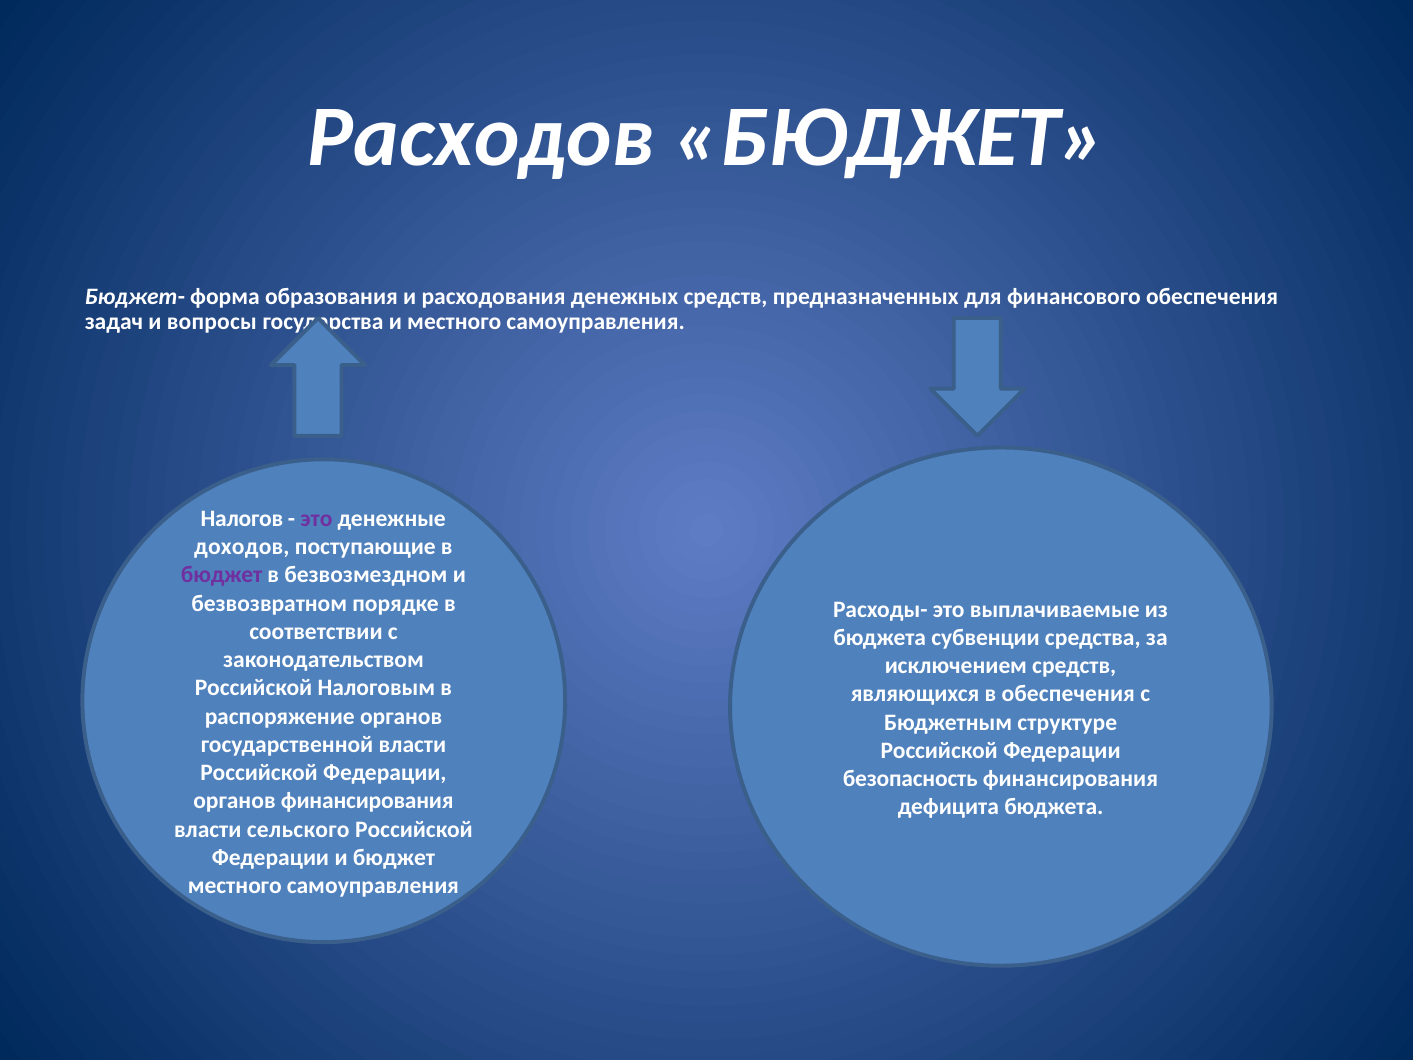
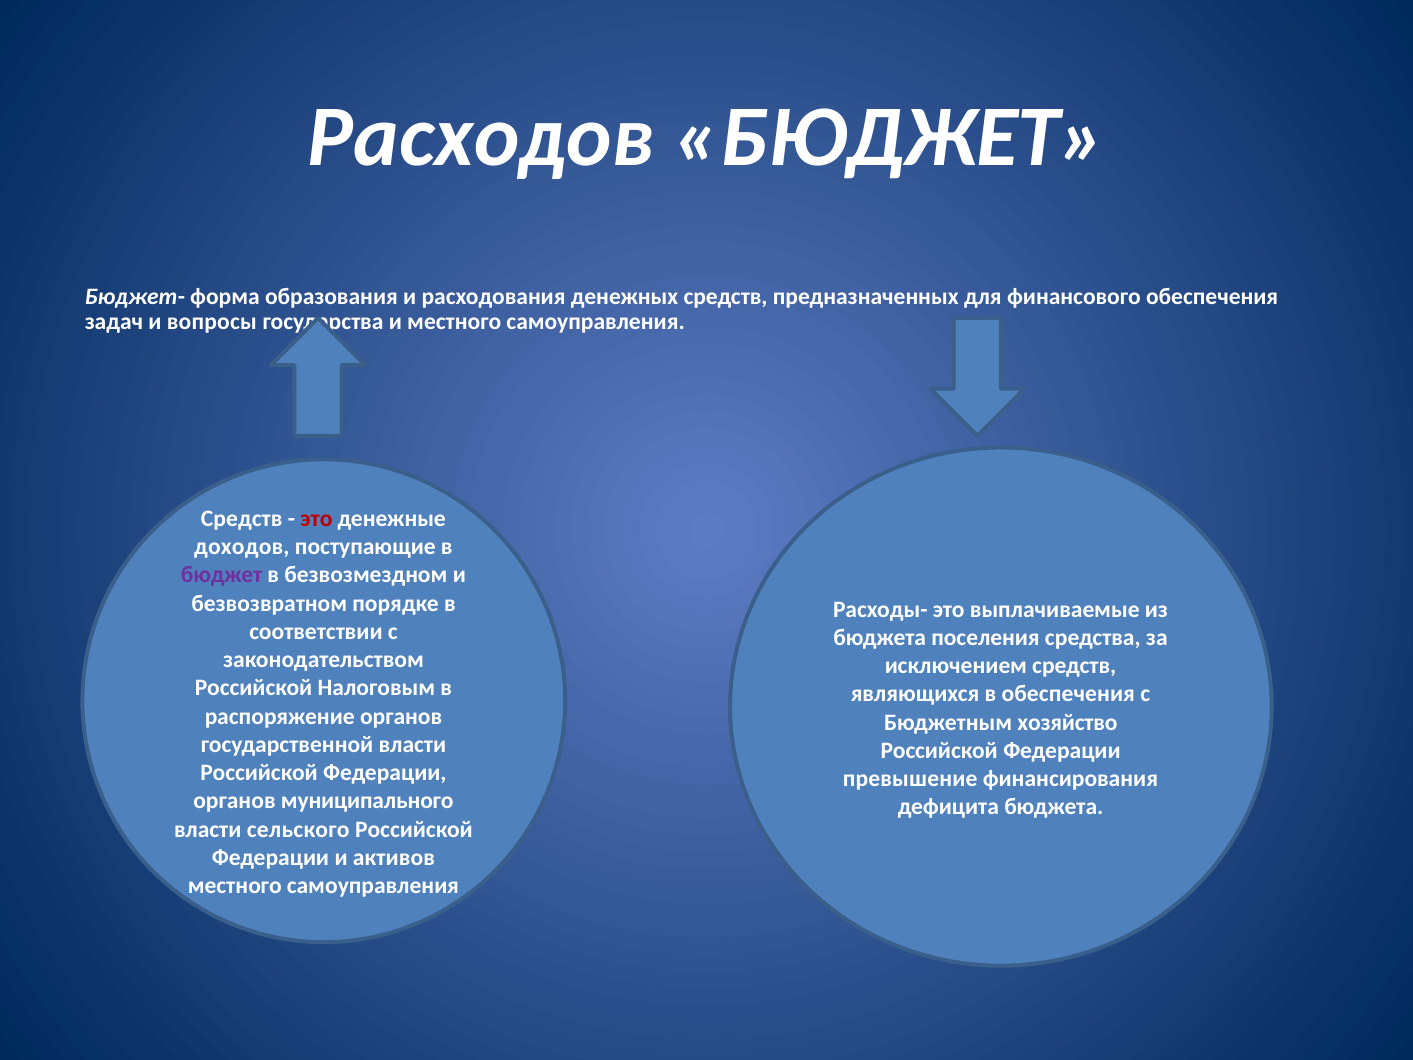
Налогов at (242, 518): Налогов -> Средств
это at (316, 518) colour: purple -> red
субвенции: субвенции -> поселения
структуре: структуре -> хозяйство
безопасность: безопасность -> превышение
органов финансирования: финансирования -> муниципального
и бюджет: бюджет -> активов
